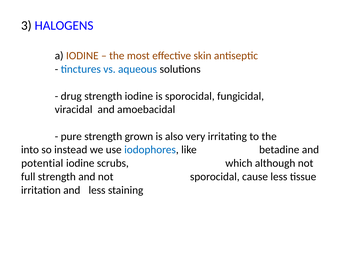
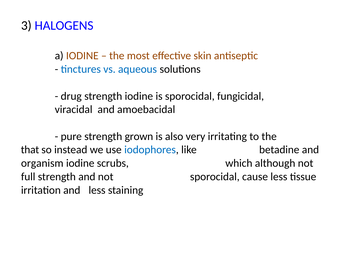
into: into -> that
potential: potential -> organism
